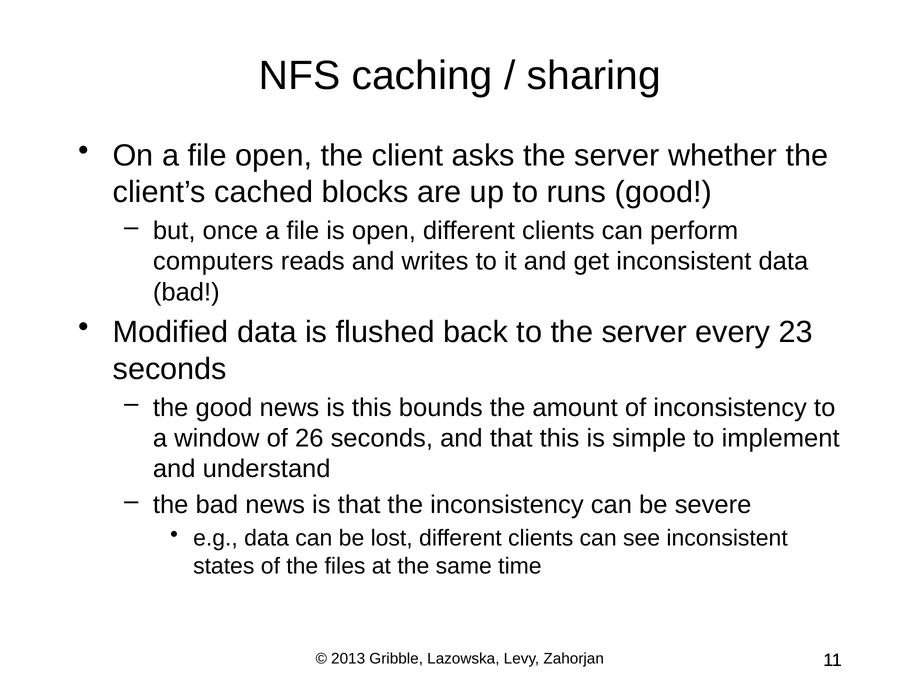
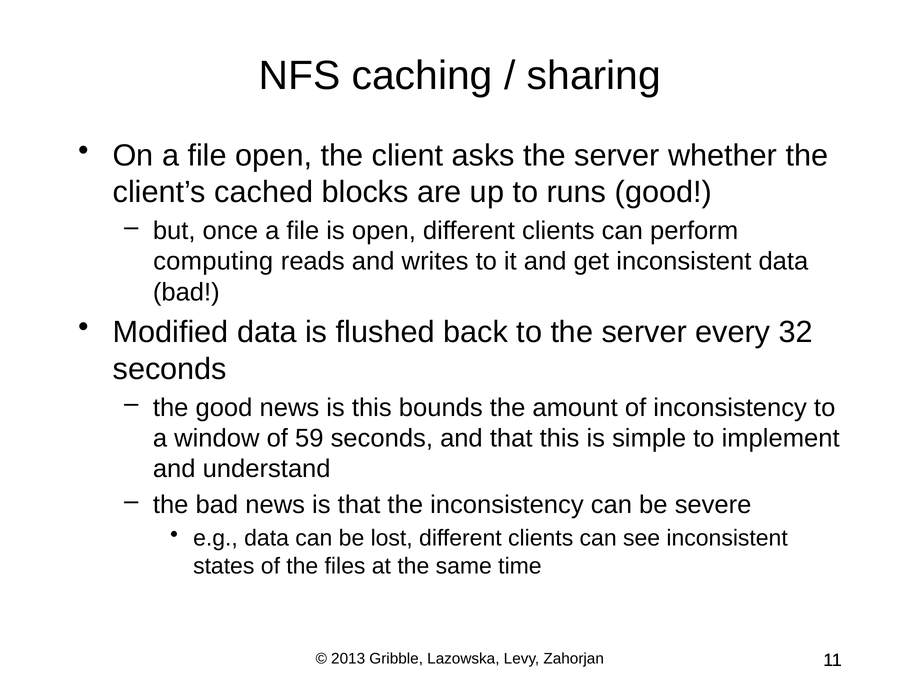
computers: computers -> computing
23: 23 -> 32
26: 26 -> 59
